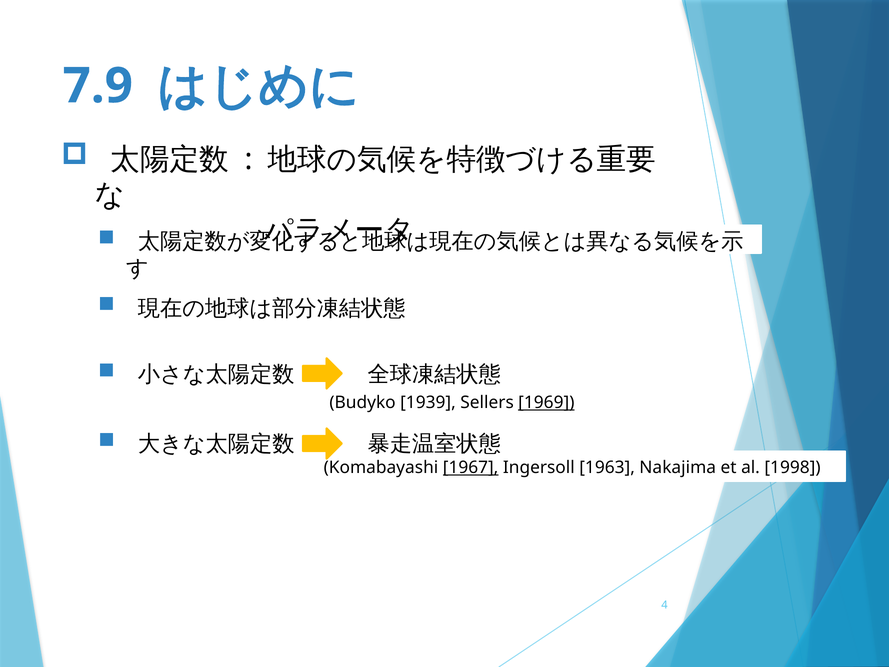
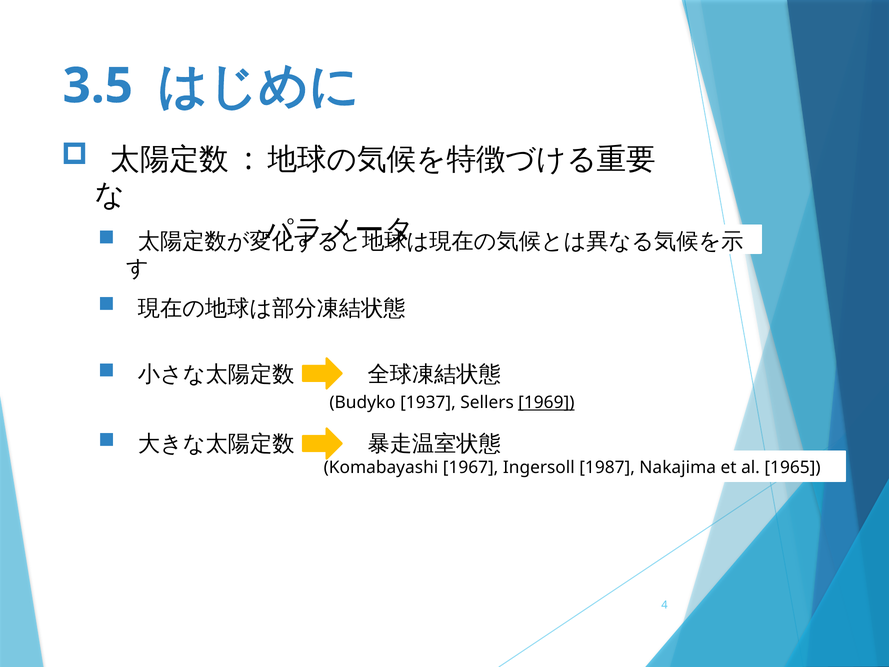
7.9: 7.9 -> 3.5
1939: 1939 -> 1937
1967 underline: present -> none
1963: 1963 -> 1987
1998: 1998 -> 1965
